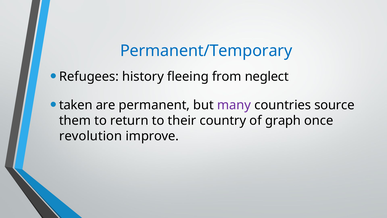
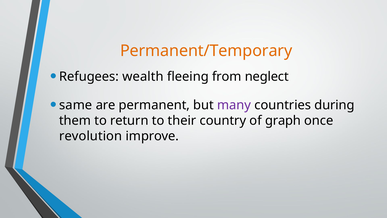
Permanent/Temporary colour: blue -> orange
history: history -> wealth
taken: taken -> same
source: source -> during
